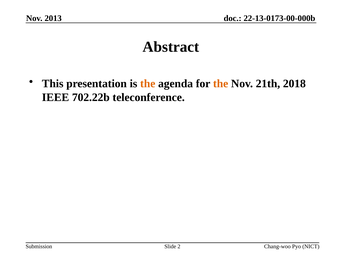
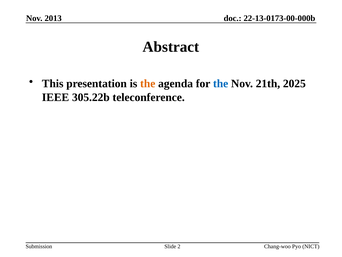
the at (221, 83) colour: orange -> blue
2018: 2018 -> 2025
702.22b: 702.22b -> 305.22b
